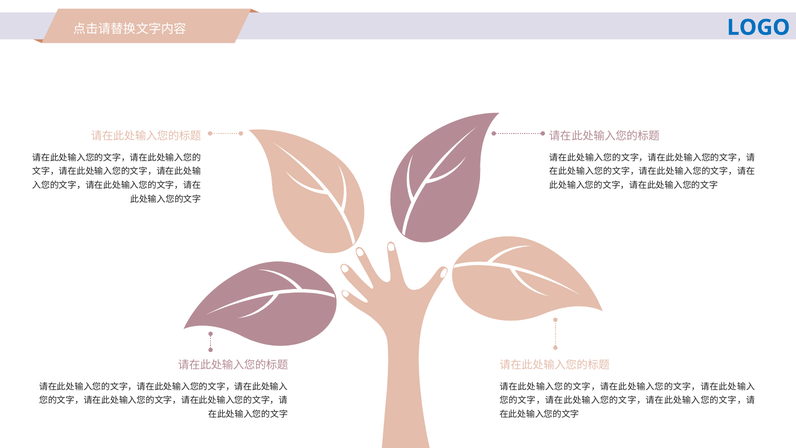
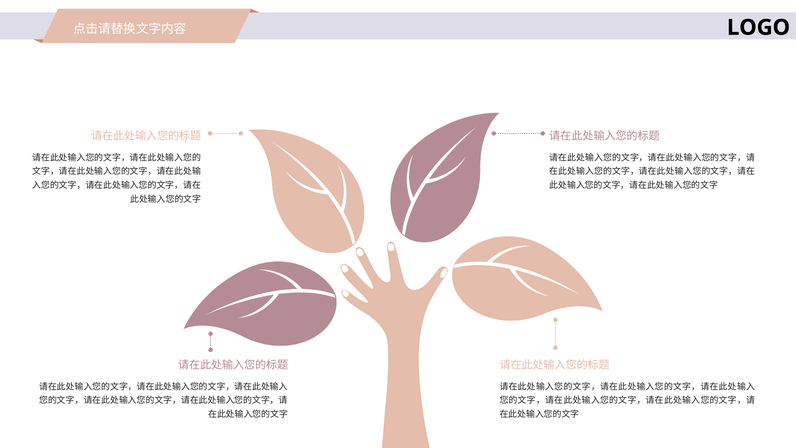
LOGO colour: blue -> black
